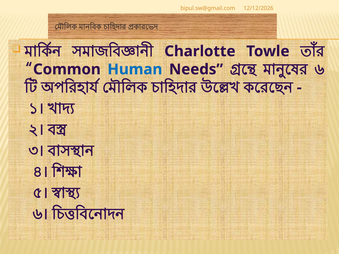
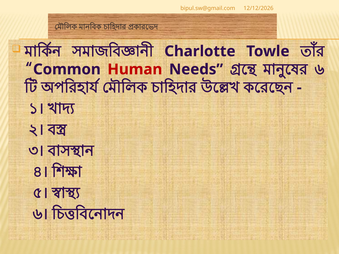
Human colour: blue -> red
